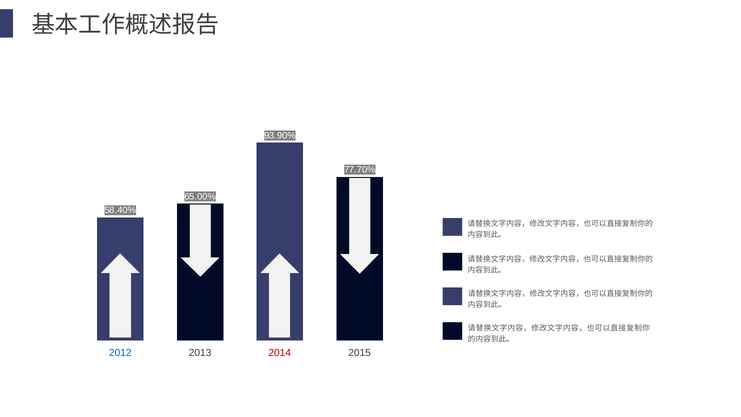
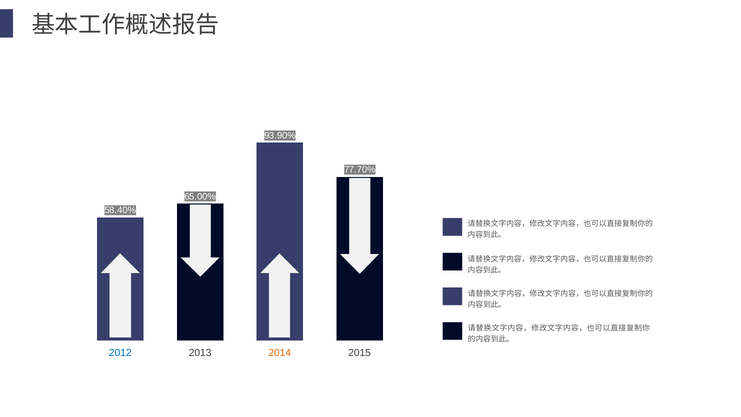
2014 colour: red -> orange
